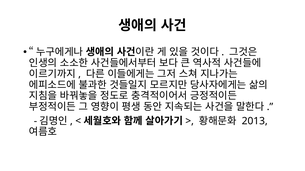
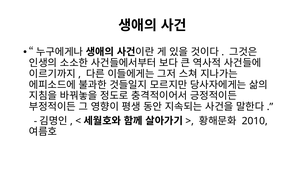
2013: 2013 -> 2010
